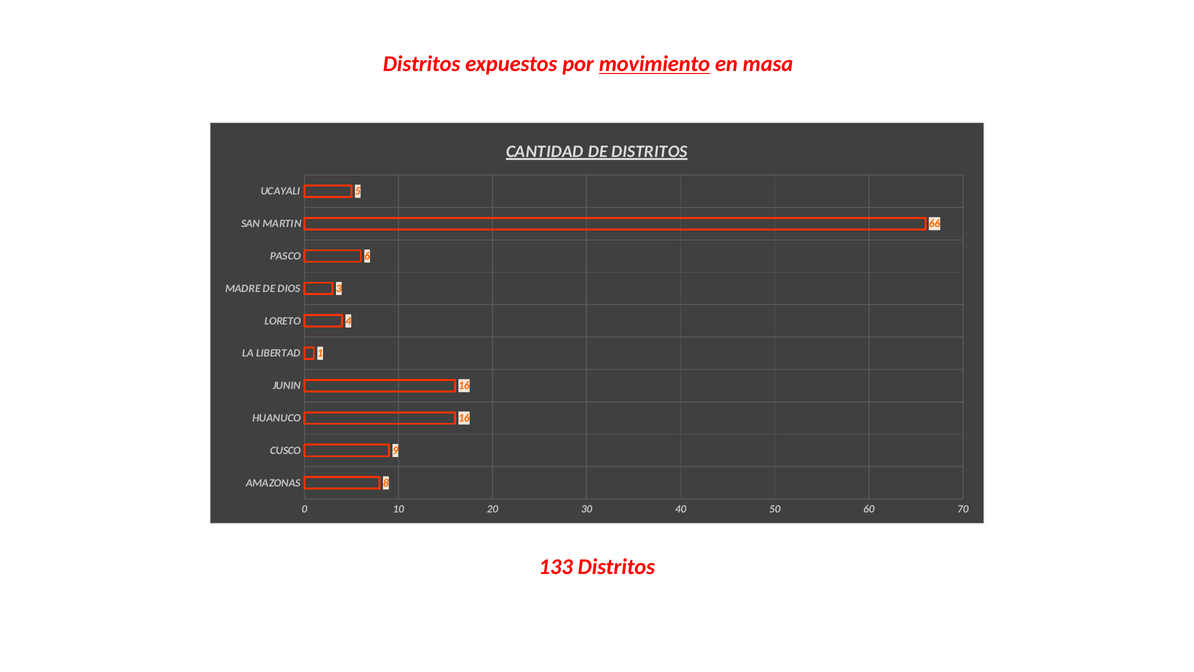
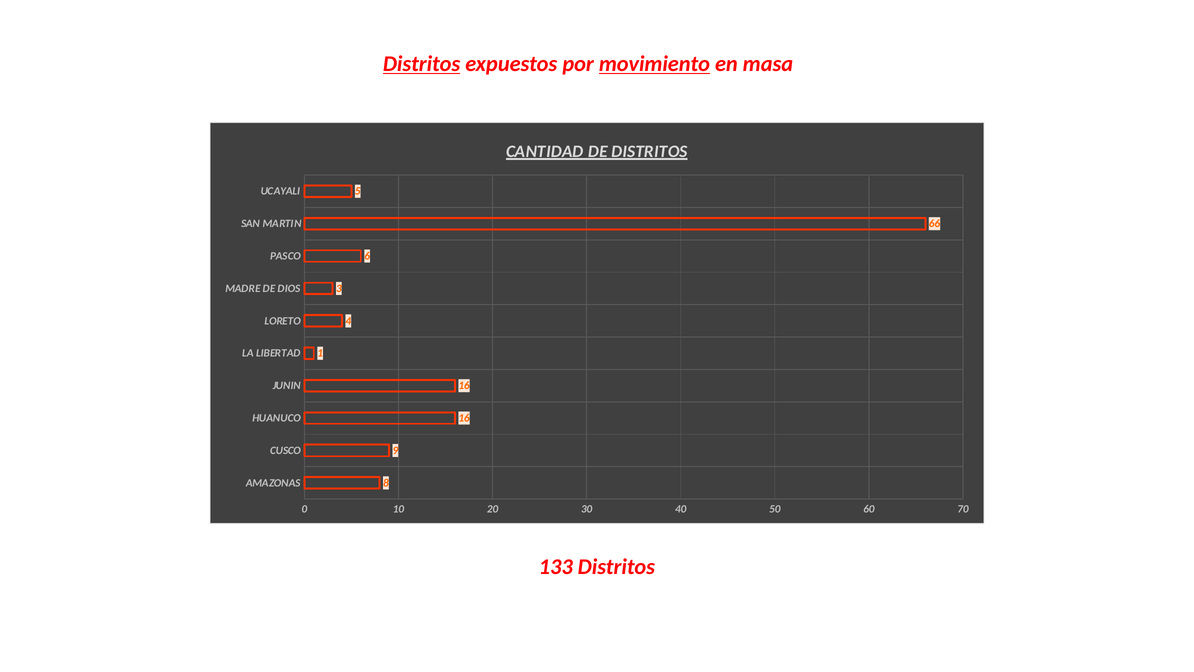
Distritos at (422, 64) underline: none -> present
